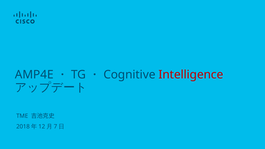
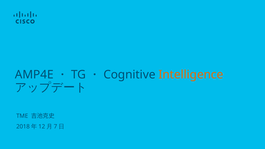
Intelligence colour: red -> orange
